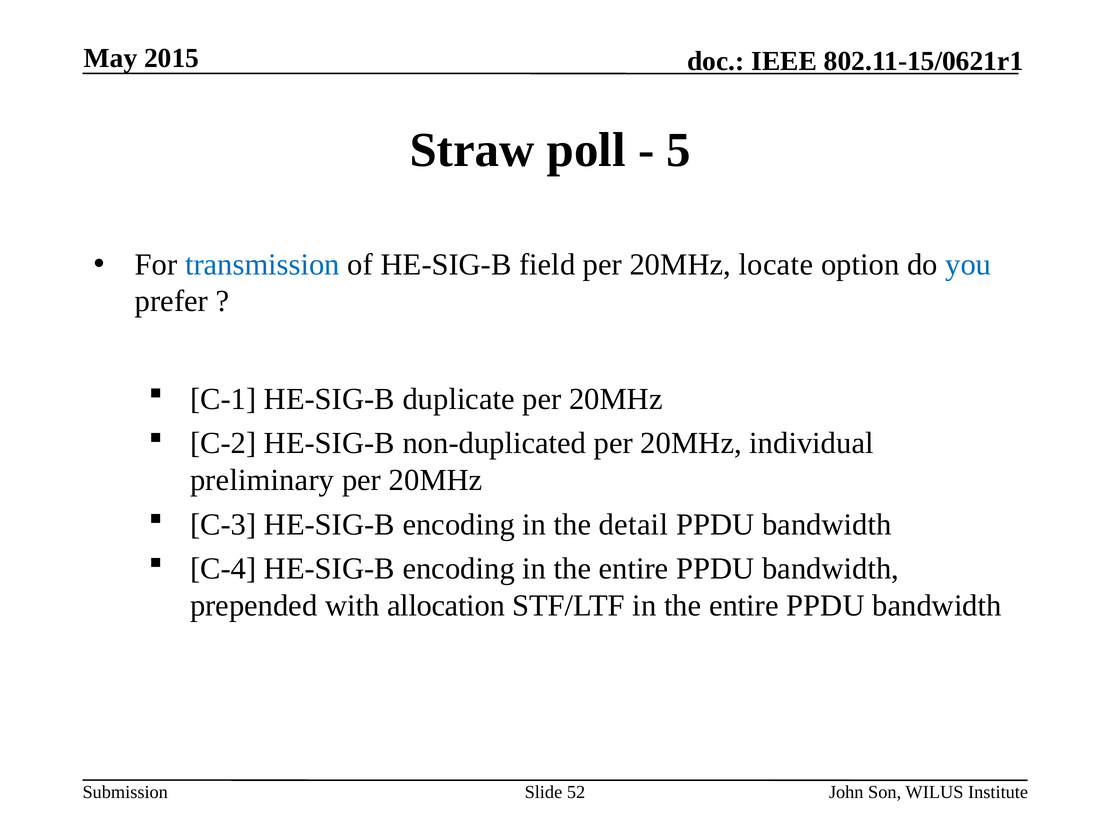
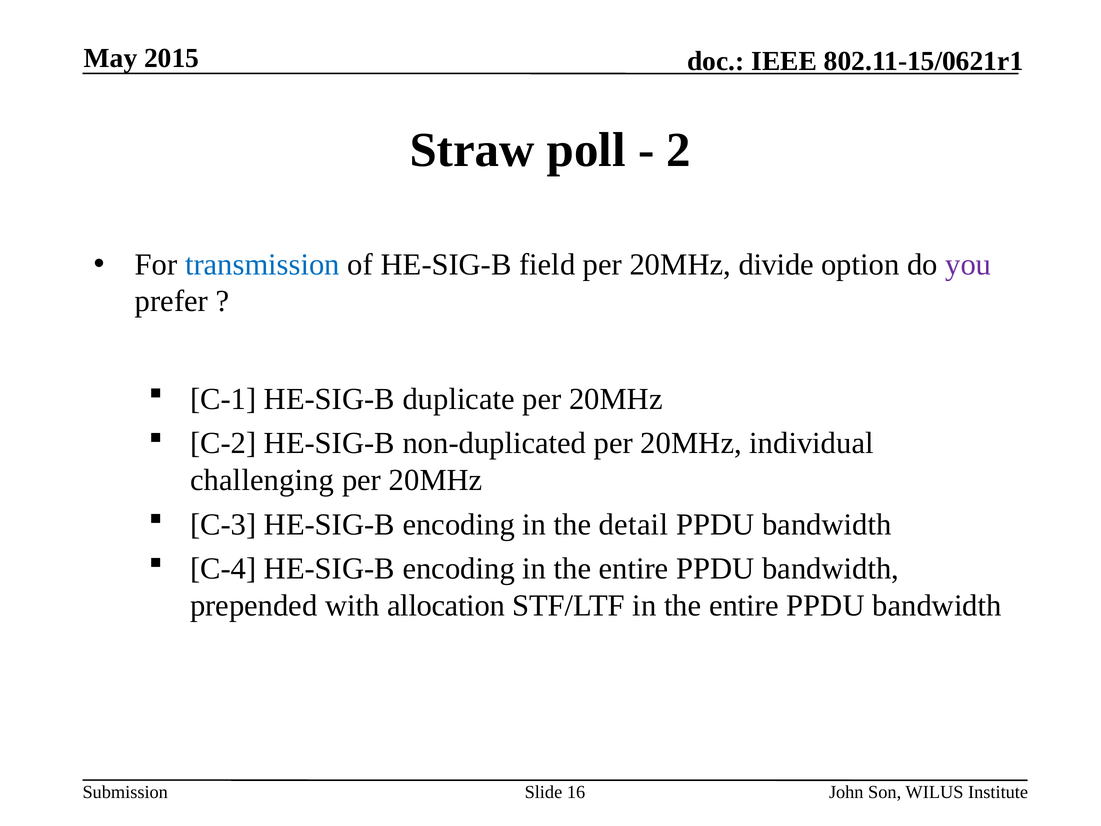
5: 5 -> 2
locate: locate -> divide
you colour: blue -> purple
preliminary: preliminary -> challenging
52: 52 -> 16
